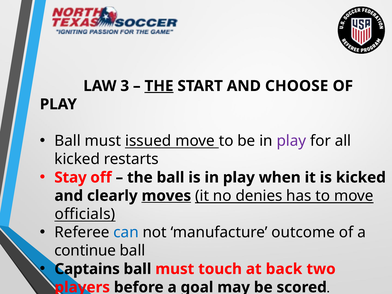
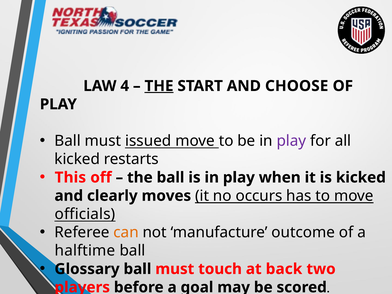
3: 3 -> 4
Stay: Stay -> This
moves underline: present -> none
denies: denies -> occurs
can colour: blue -> orange
continue: continue -> halftime
Captains: Captains -> Glossary
